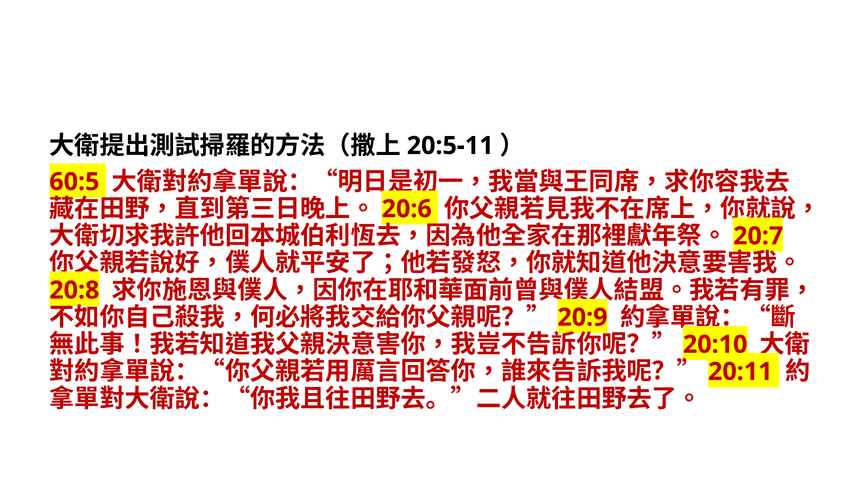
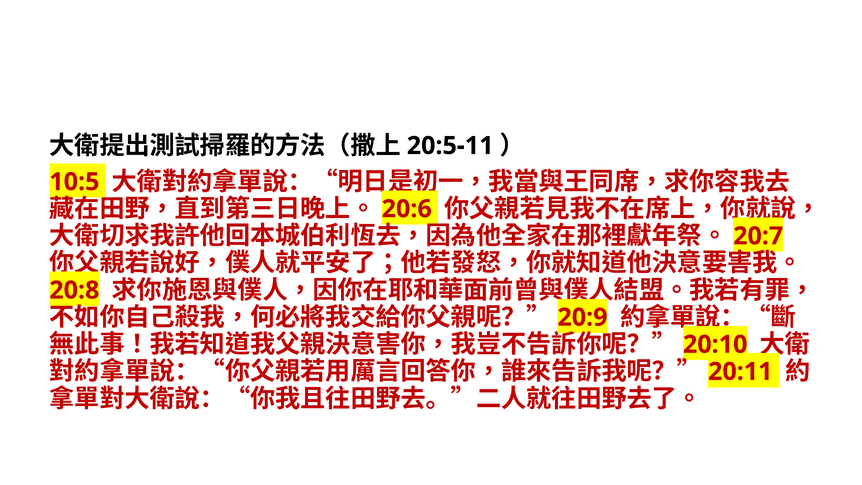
60:5: 60:5 -> 10:5
